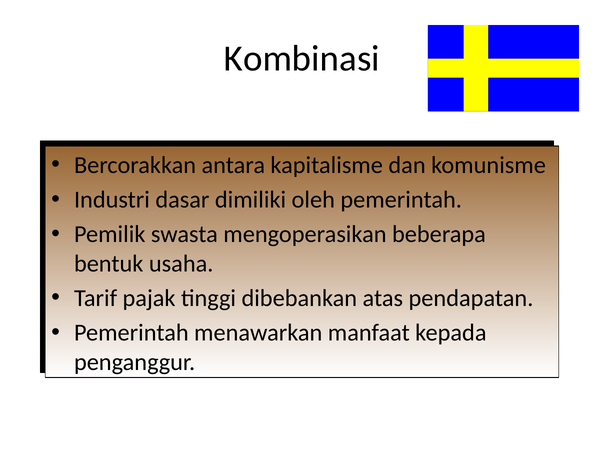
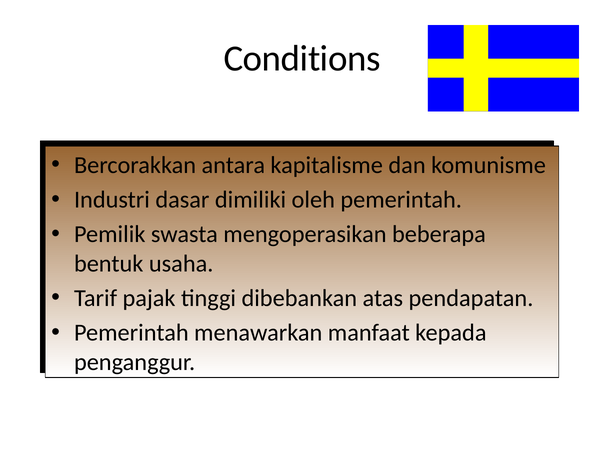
Kombinasi: Kombinasi -> Conditions
